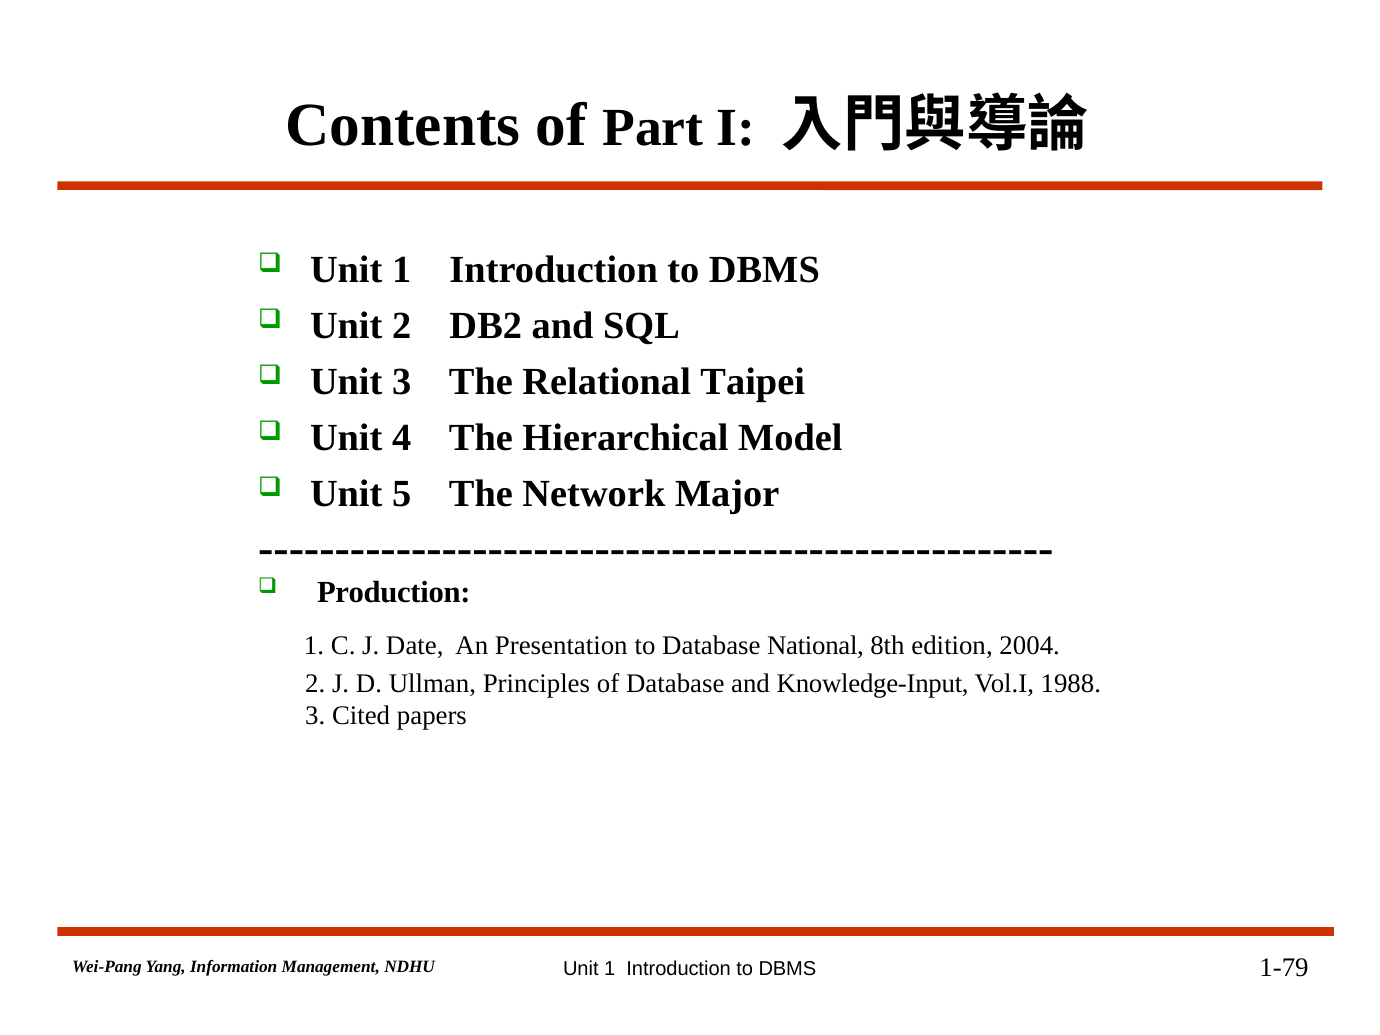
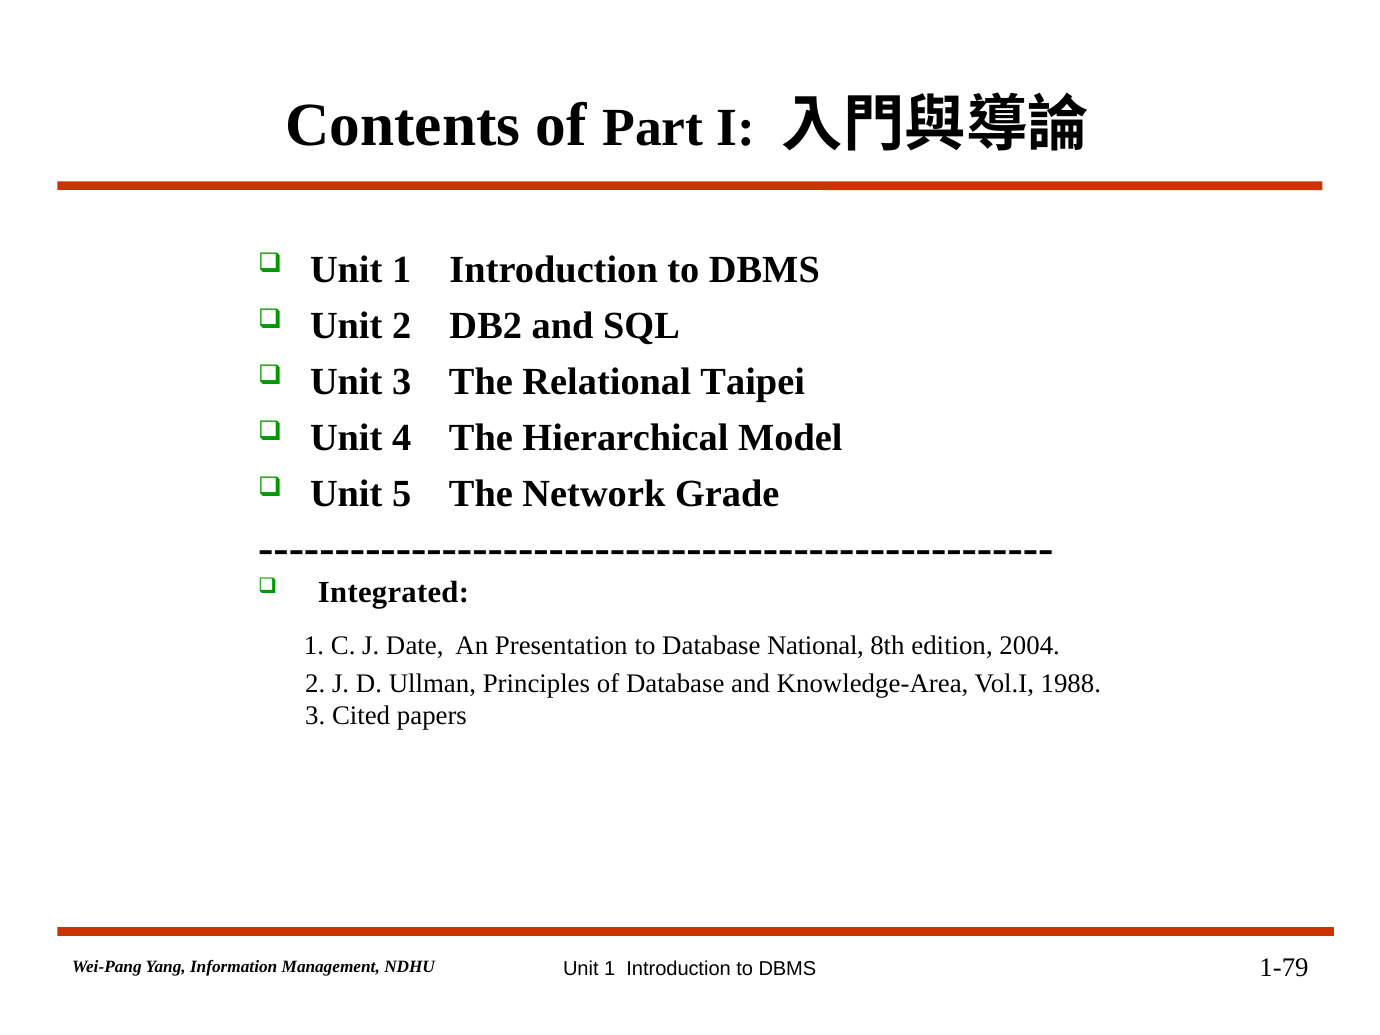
Major: Major -> Grade
Production: Production -> Integrated
Knowledge-Input: Knowledge-Input -> Knowledge-Area
